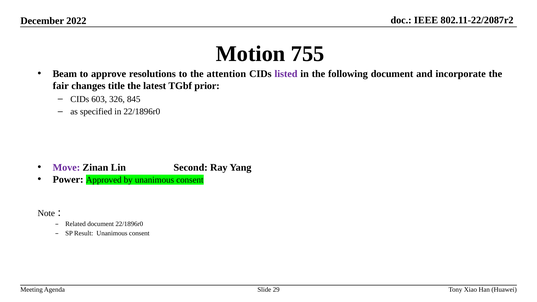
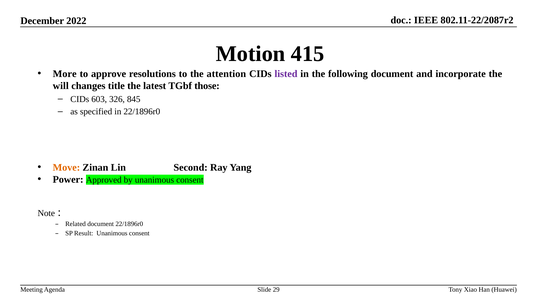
755: 755 -> 415
Beam: Beam -> More
fair: fair -> will
prior: prior -> those
Move colour: purple -> orange
